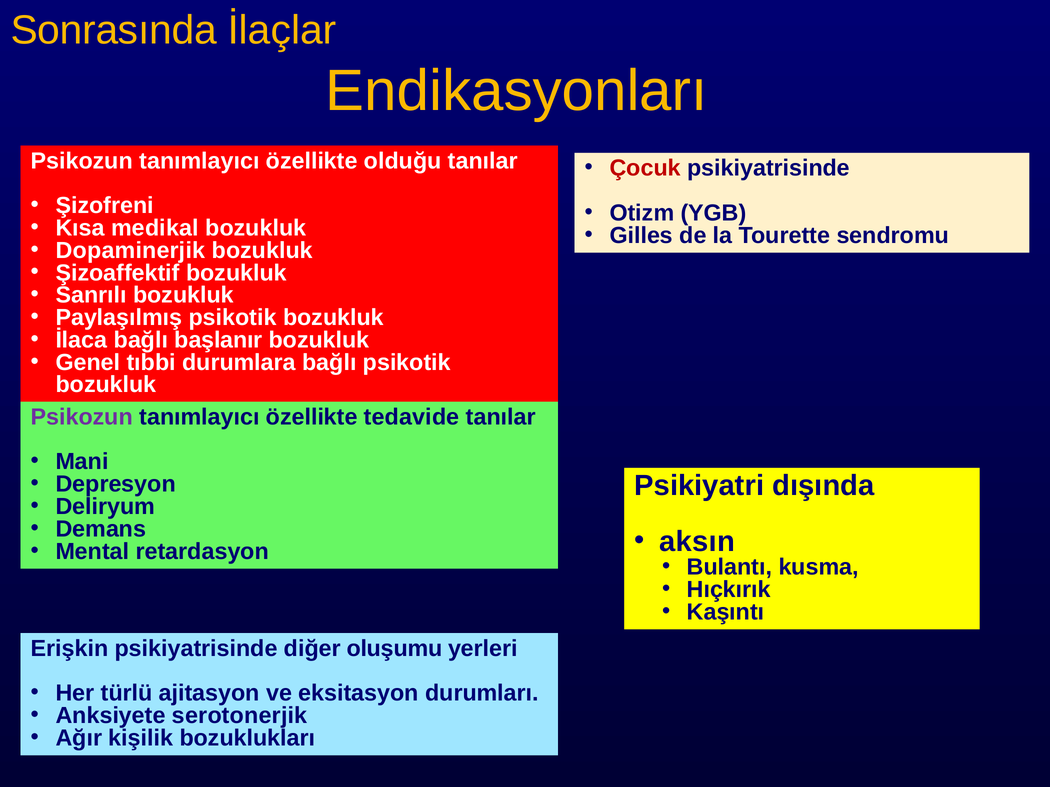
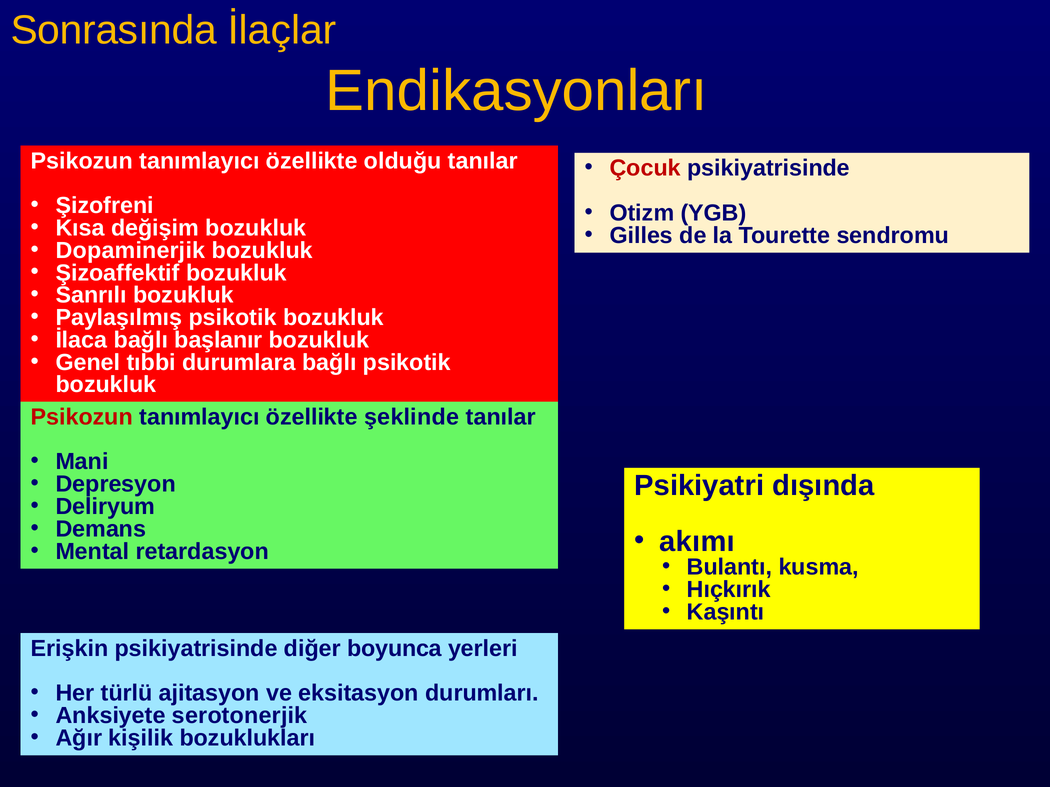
medikal: medikal -> değişim
Psikozun at (82, 417) colour: purple -> red
tedavide: tedavide -> şeklinde
aksın: aksın -> akımı
oluşumu: oluşumu -> boyunca
